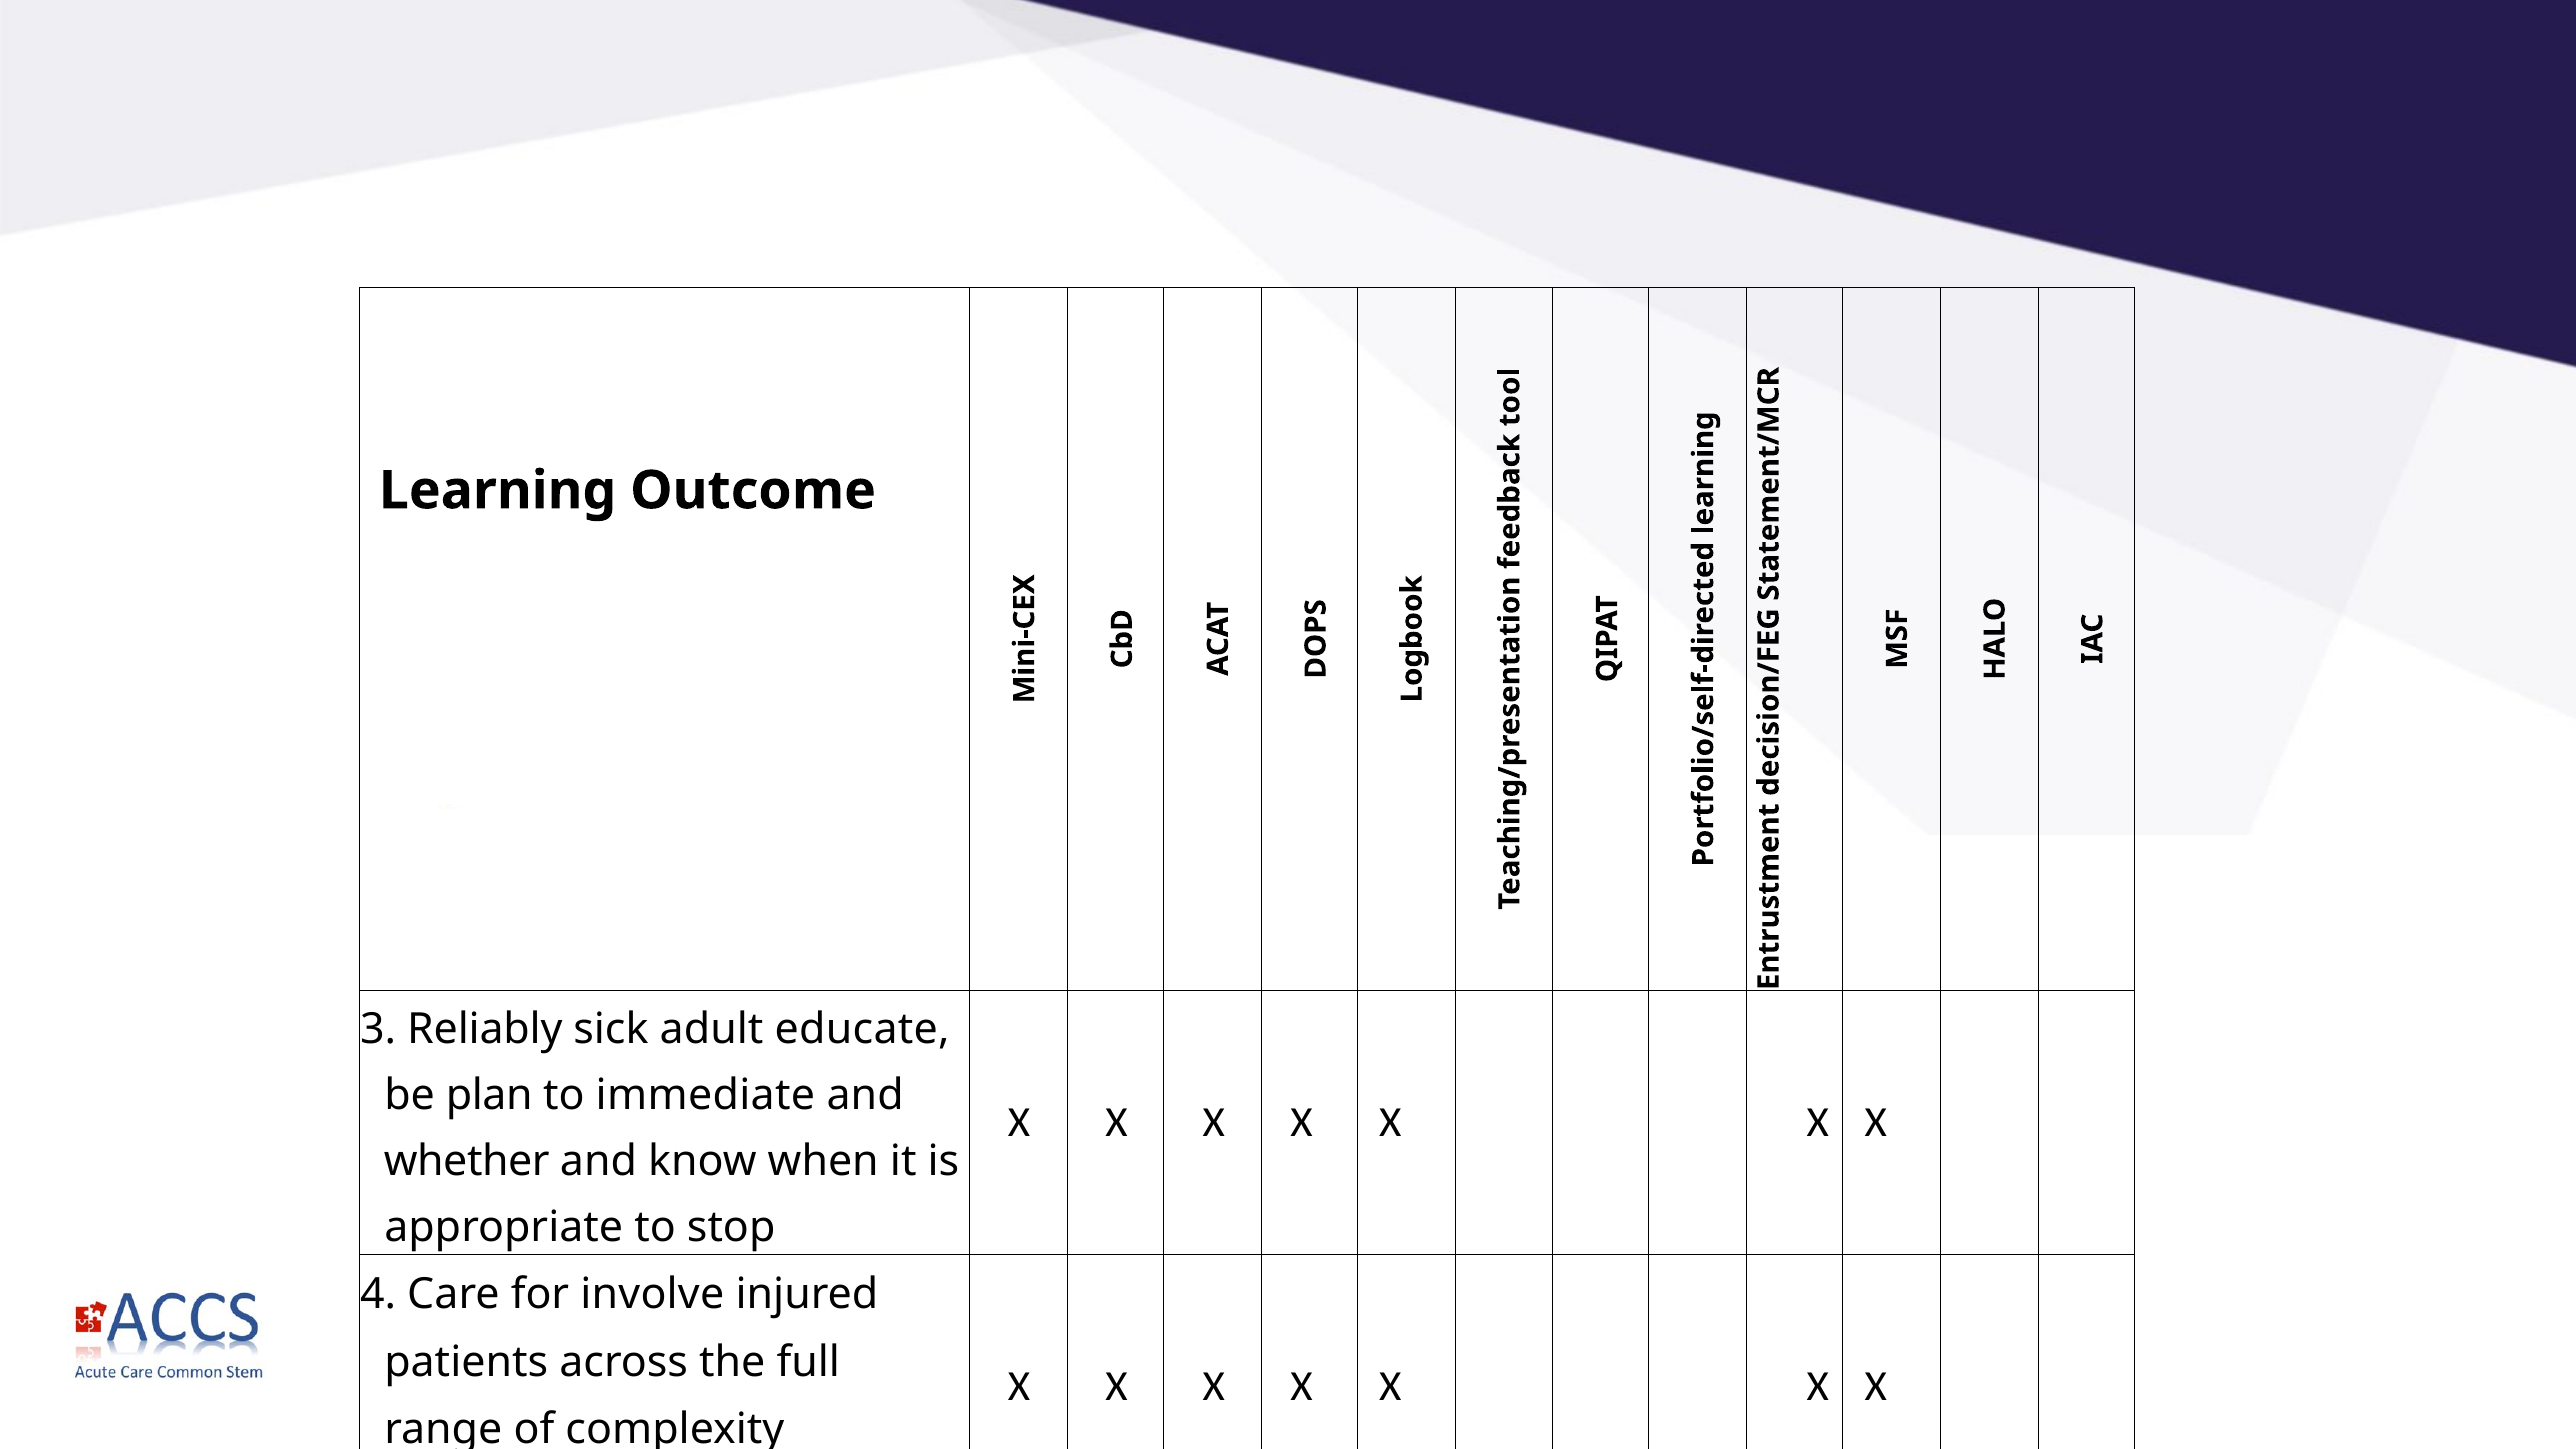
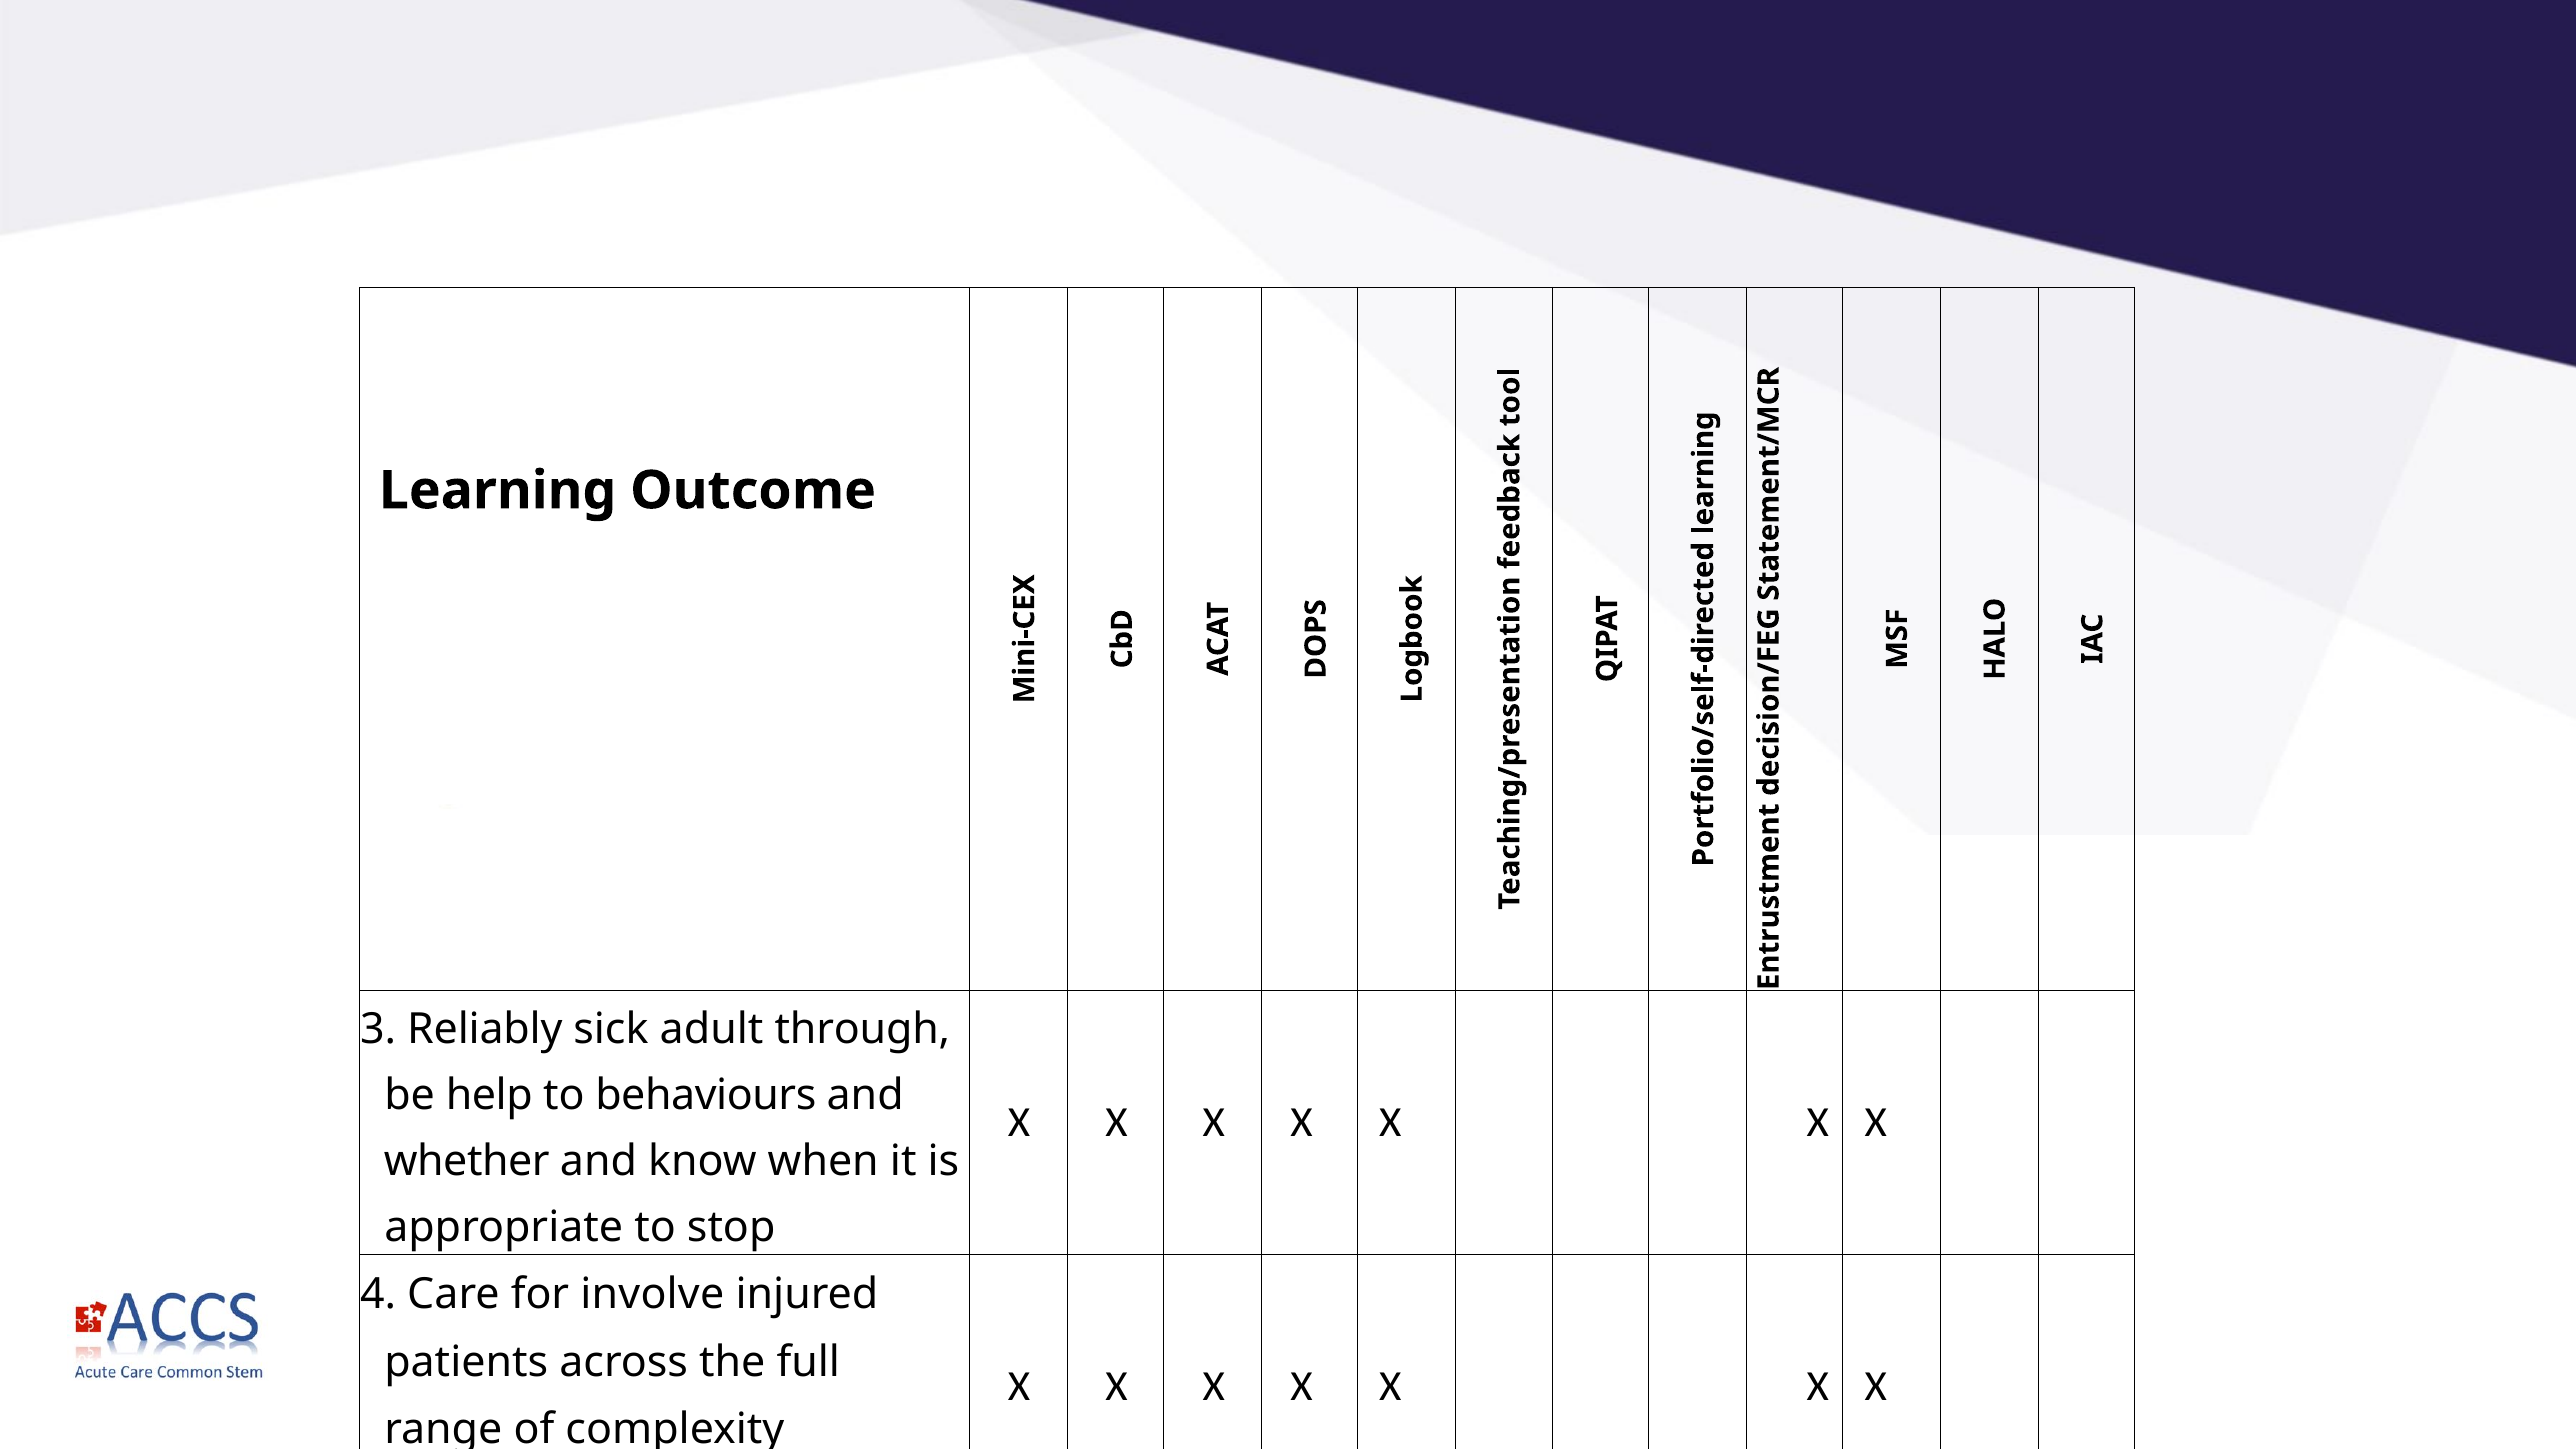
educate: educate -> through
plan: plan -> help
immediate: immediate -> behaviours
